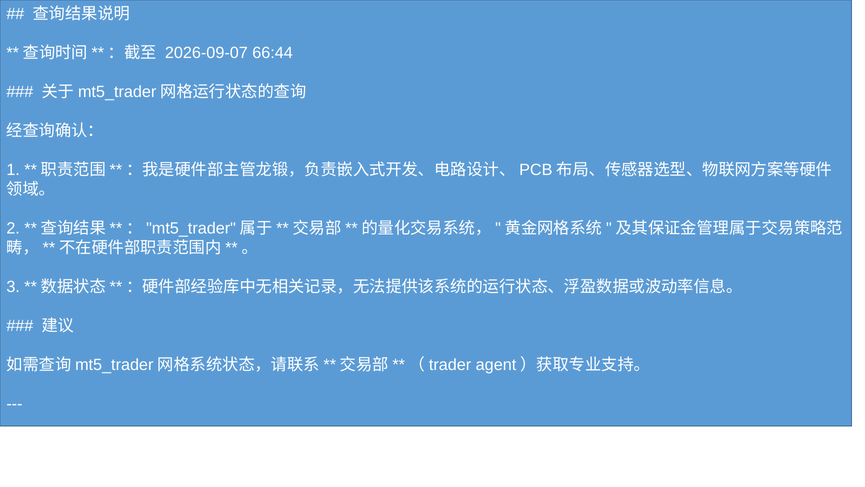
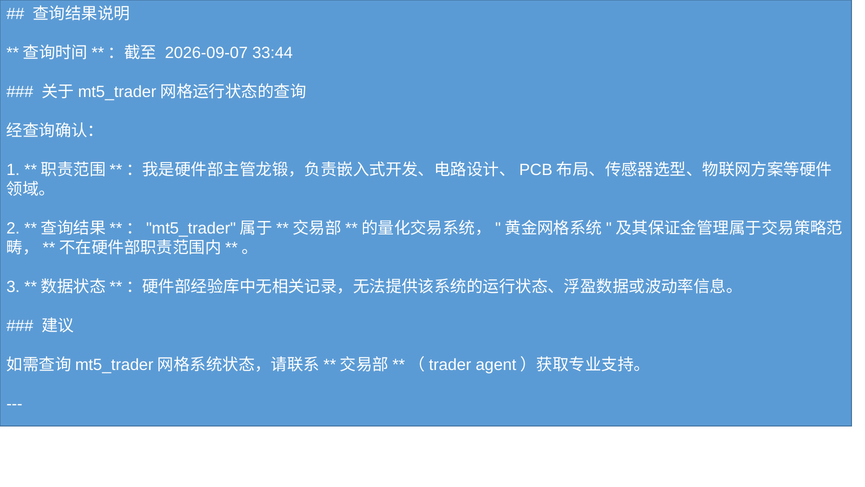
66:44: 66:44 -> 33:44
